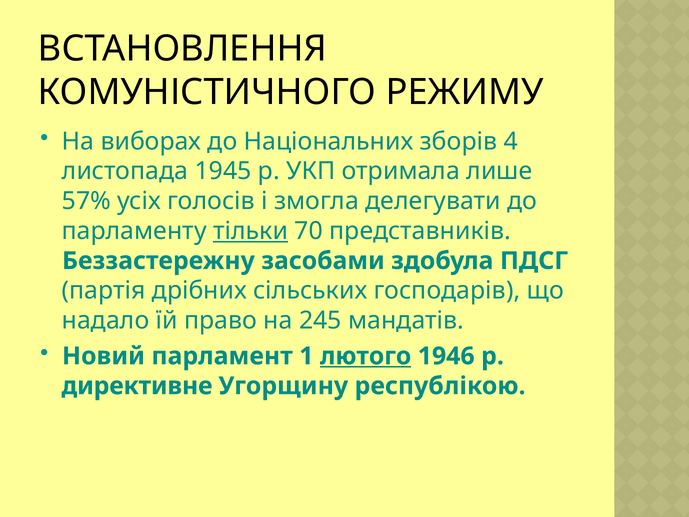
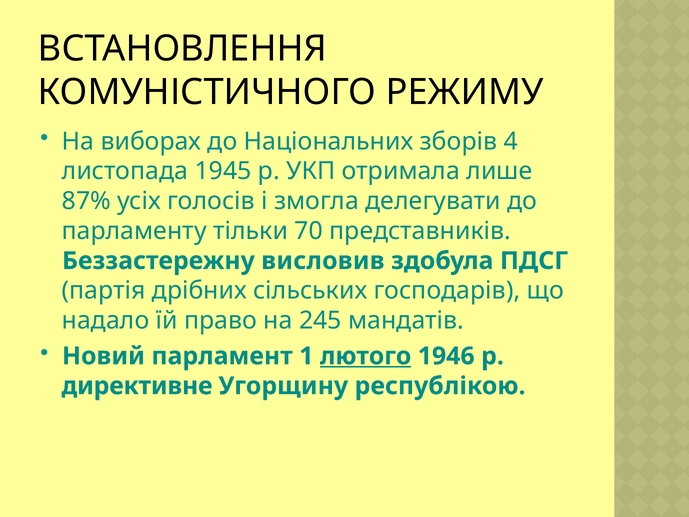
57%: 57% -> 87%
тільки underline: present -> none
засобами: засобами -> висловив
